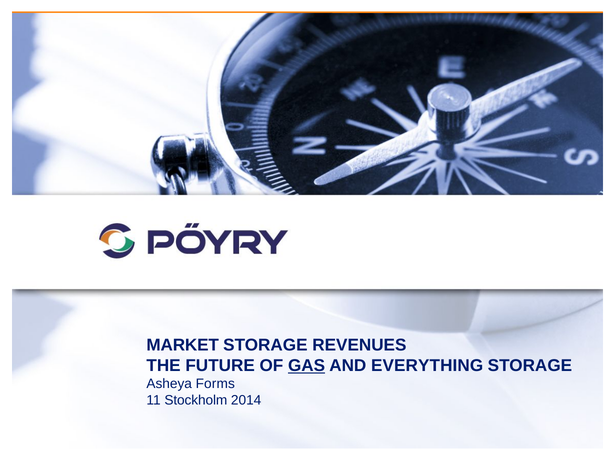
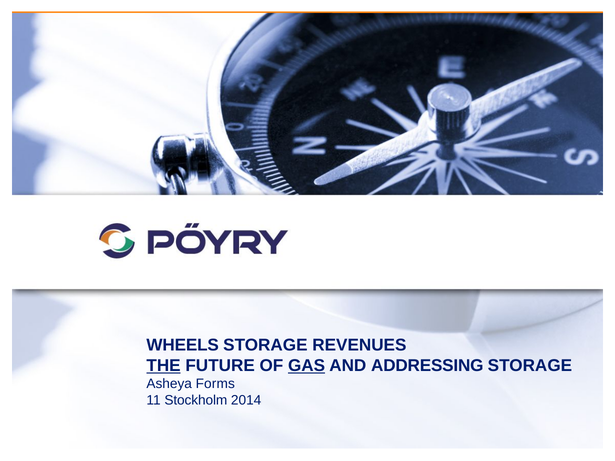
MARKET: MARKET -> WHEELS
THE underline: none -> present
EVERYTHING: EVERYTHING -> ADDRESSING
